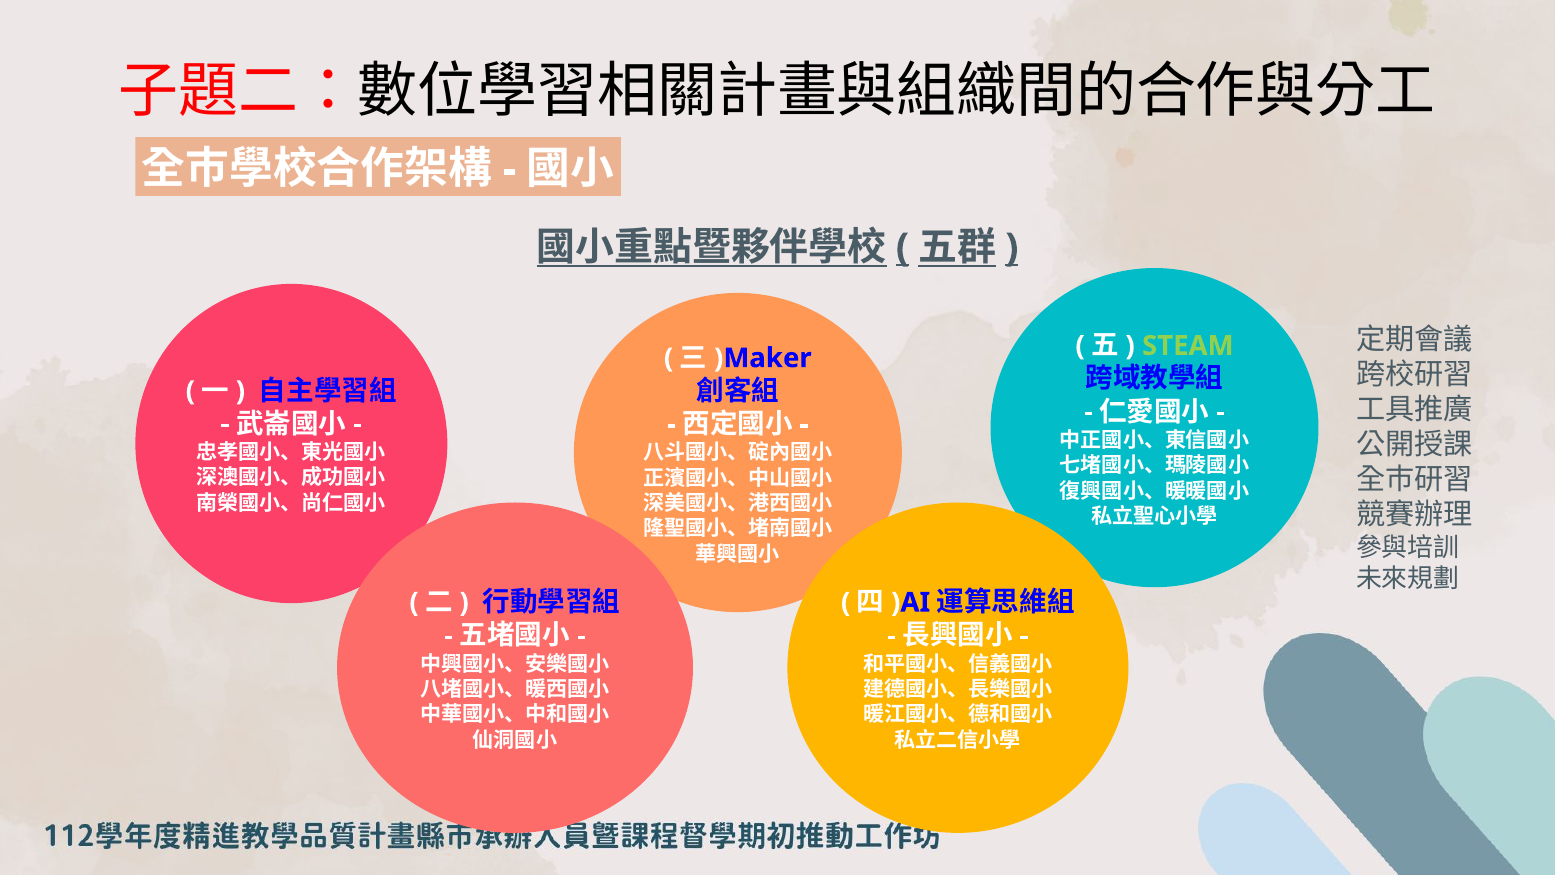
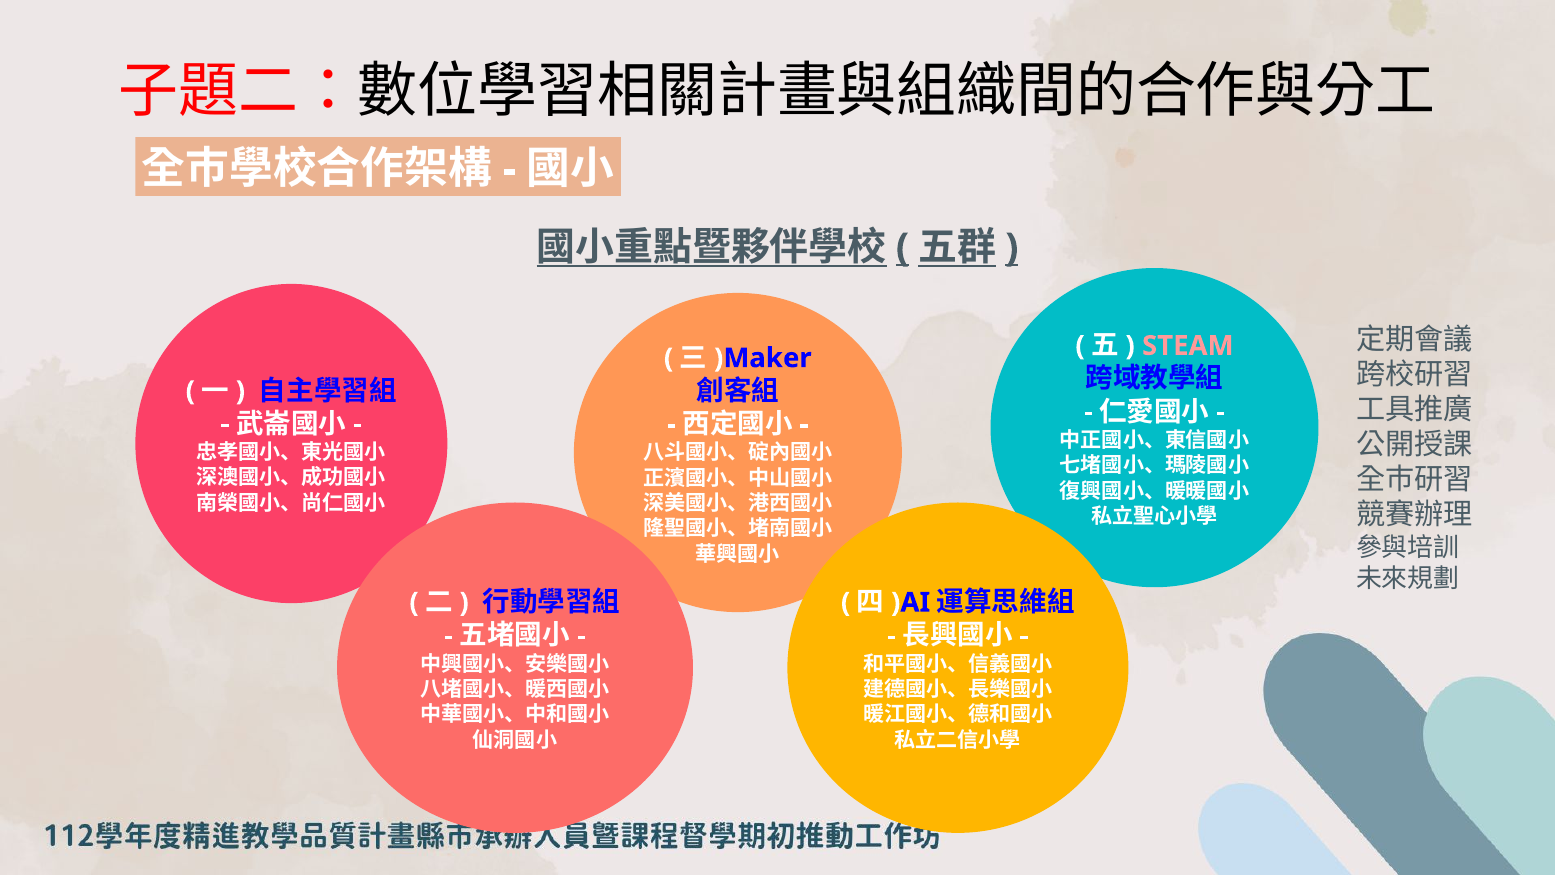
STEAM colour: light green -> pink
